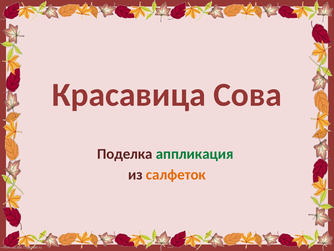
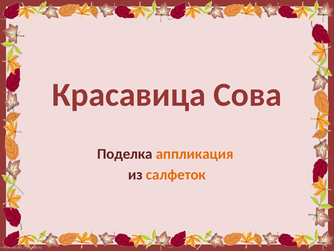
аппликация colour: green -> orange
